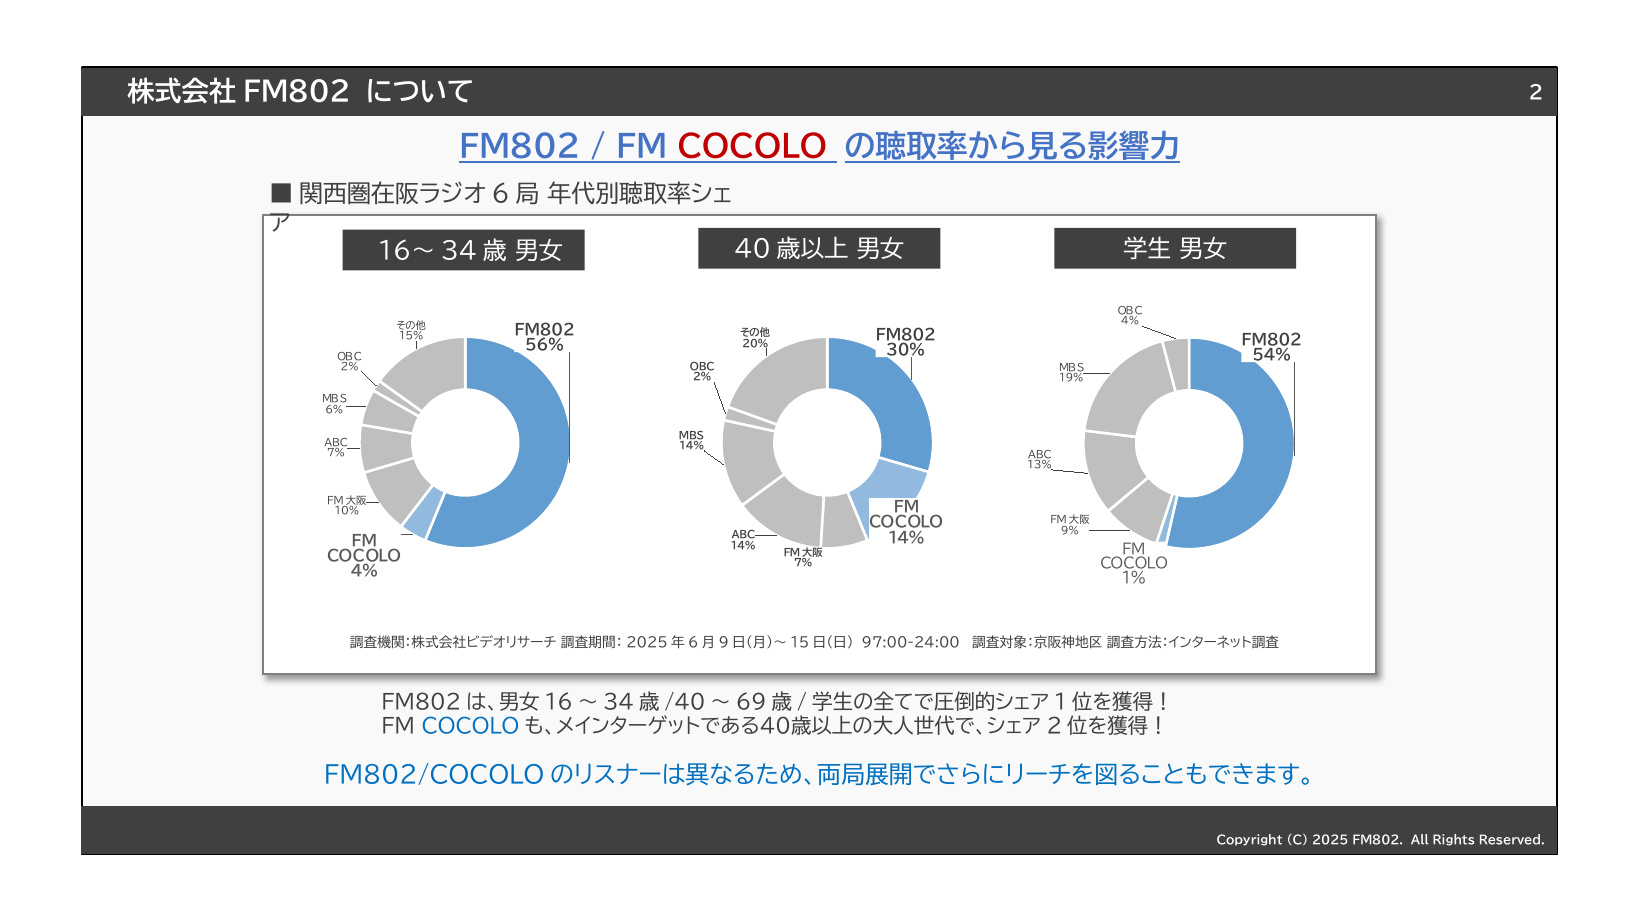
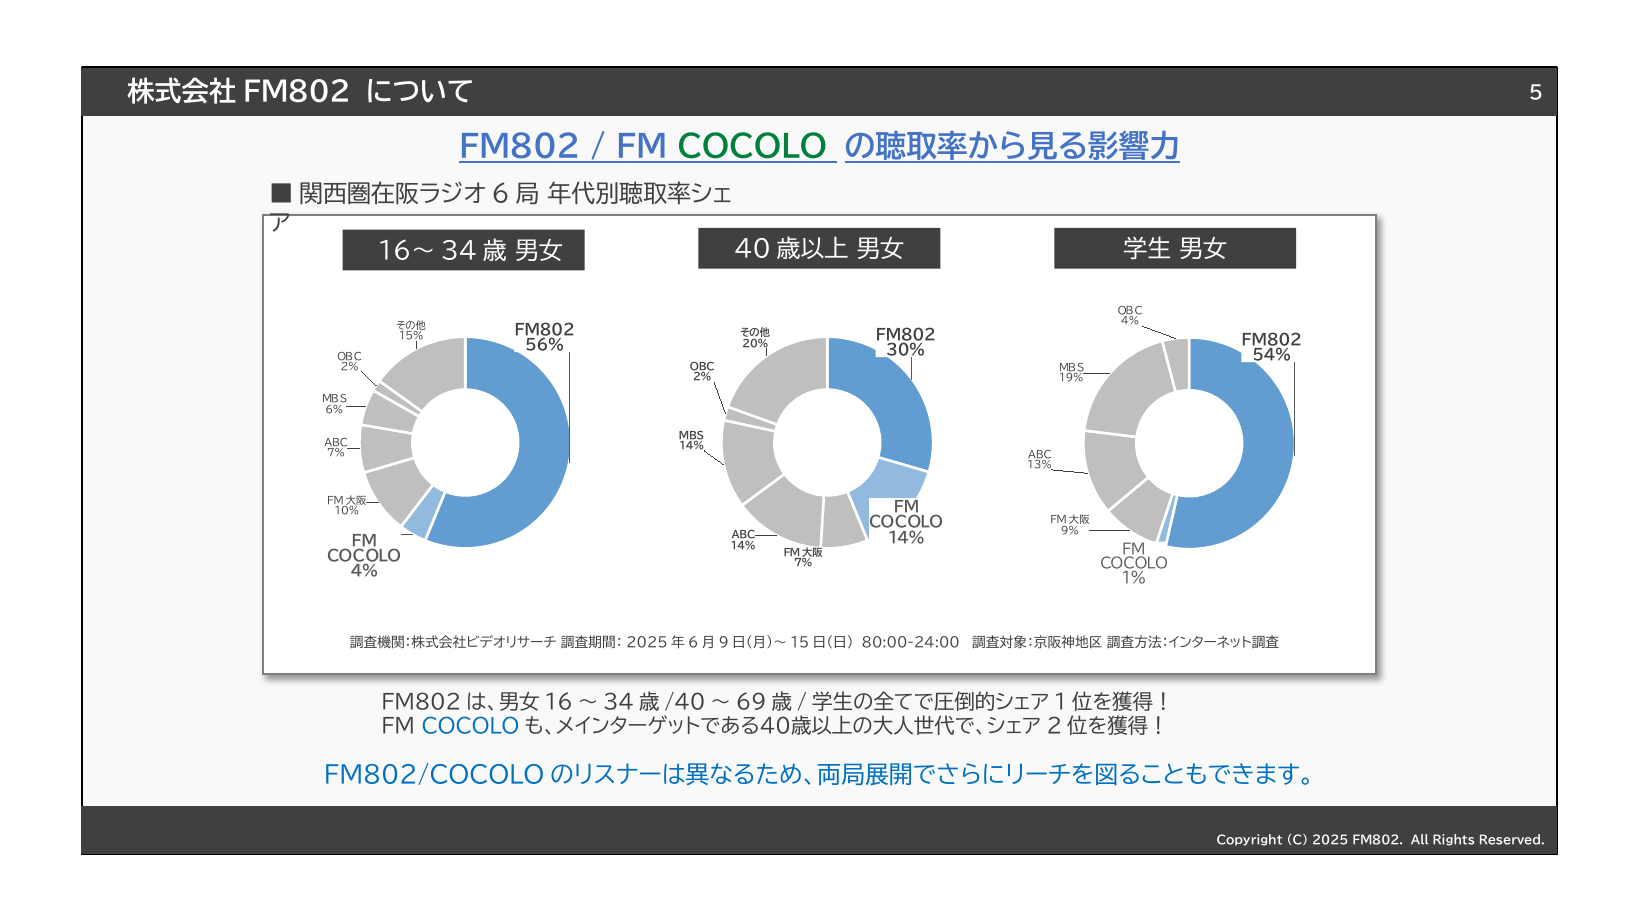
2: 2 -> 5
COCOLO at (752, 147) colour: red -> green
97:00-24:00: 97:00-24:00 -> 80:00-24:00
